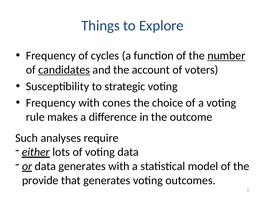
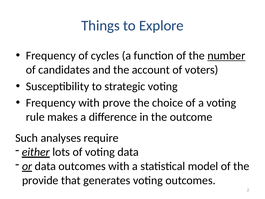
candidates underline: present -> none
cones: cones -> prove
data generates: generates -> outcomes
